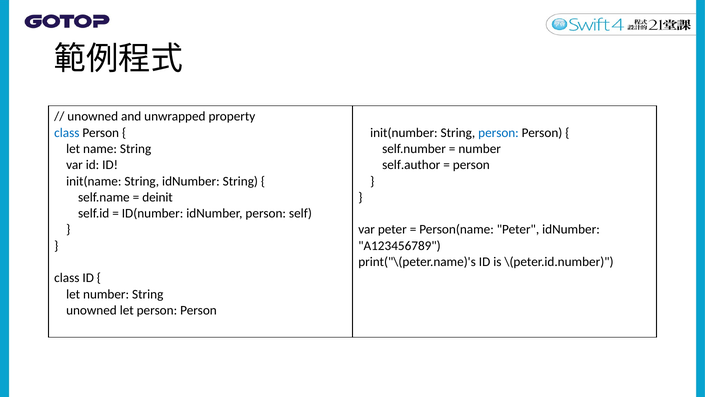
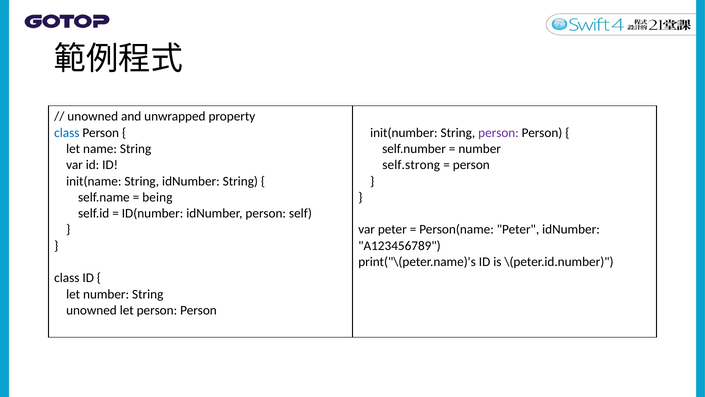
person at (499, 133) colour: blue -> purple
self.author: self.author -> self.strong
deinit: deinit -> being
